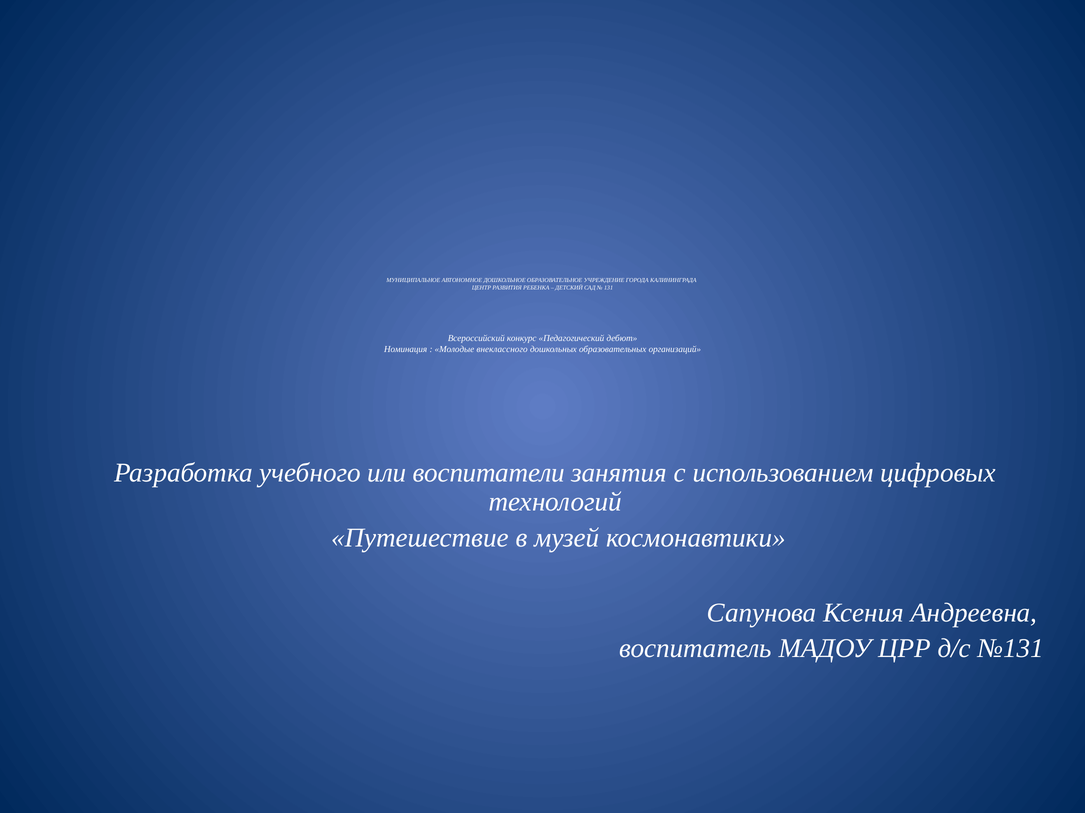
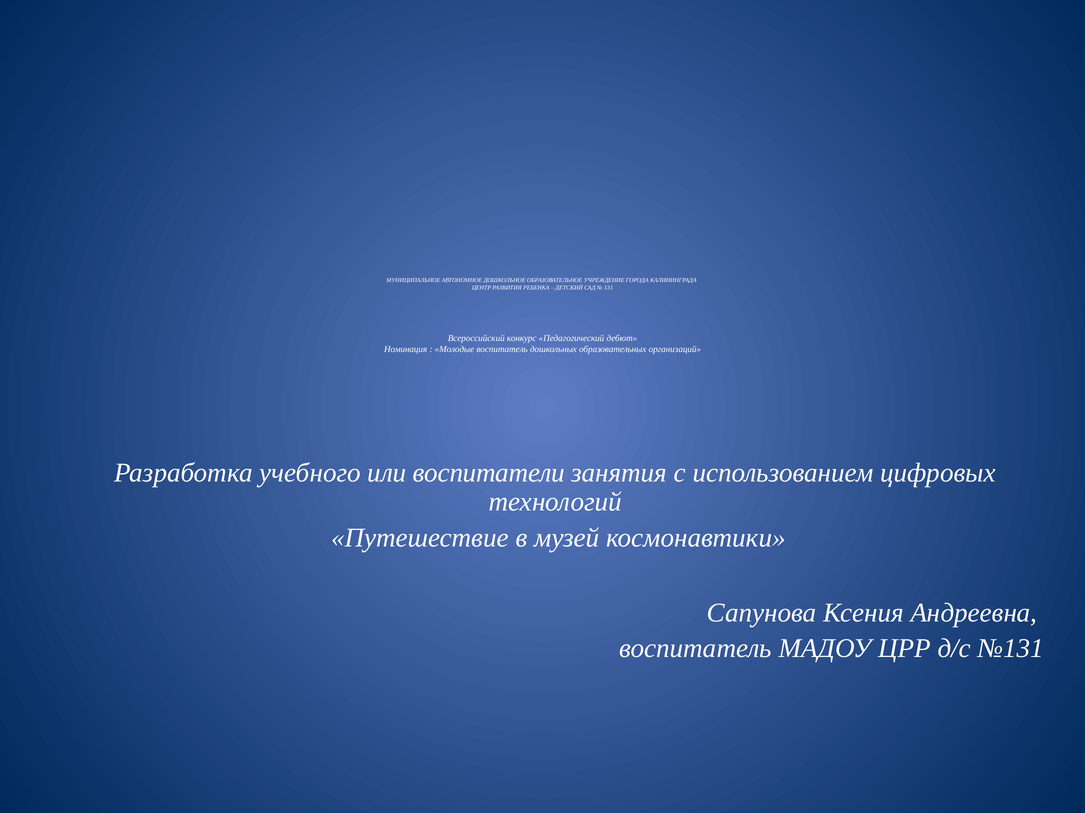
Молодые внеклассного: внеклассного -> воспитатель
